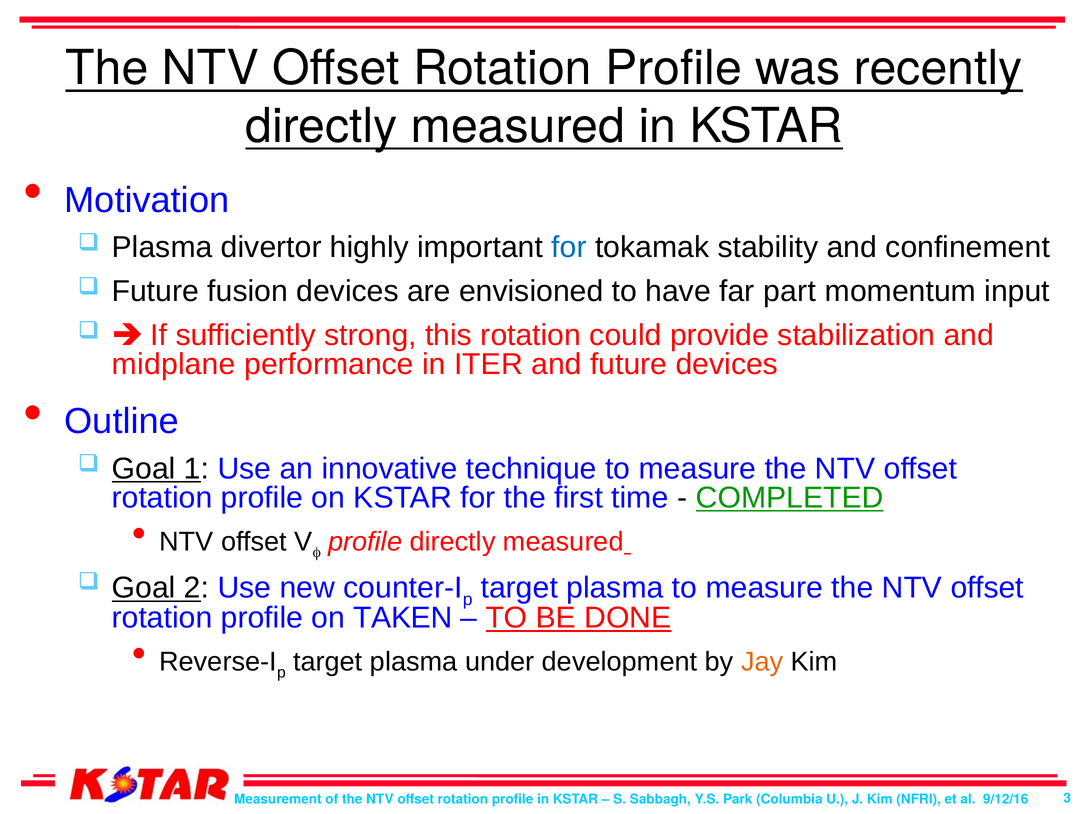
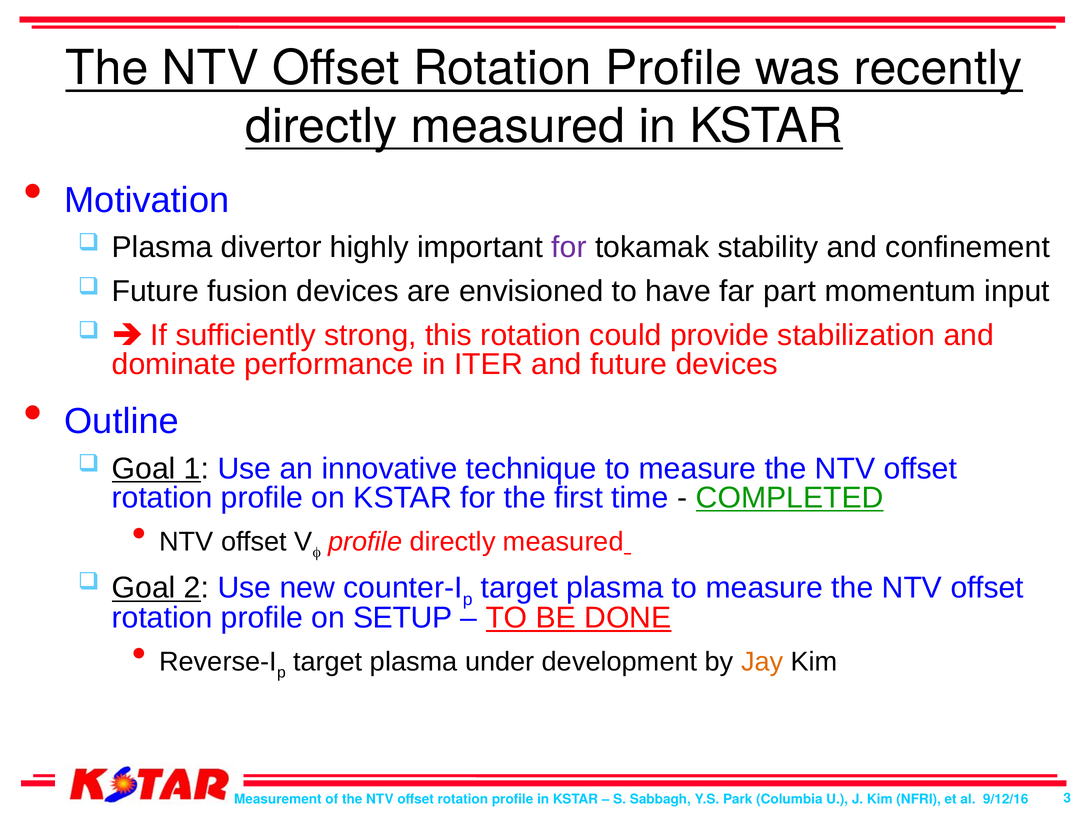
for at (569, 248) colour: blue -> purple
midplane: midplane -> dominate
TAKEN: TAKEN -> SETUP
